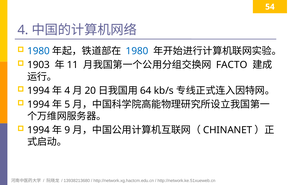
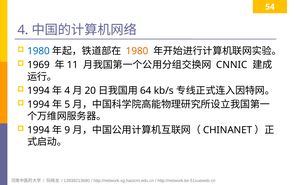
1980 at (137, 51) colour: blue -> orange
1903: 1903 -> 1969
FACTO: FACTO -> CNNIC
